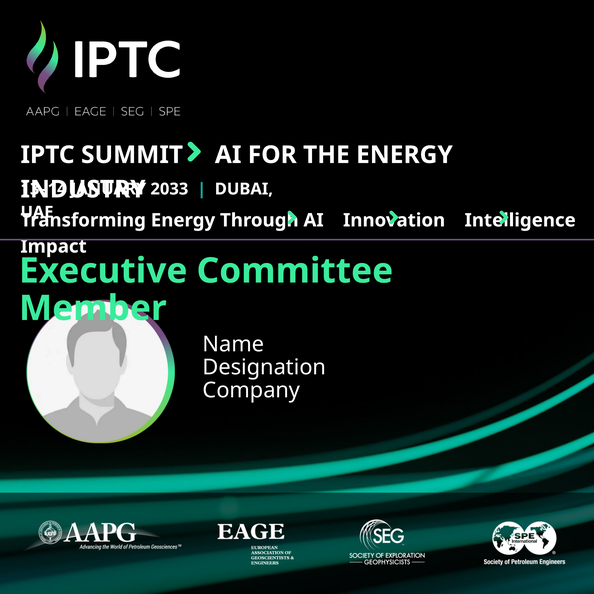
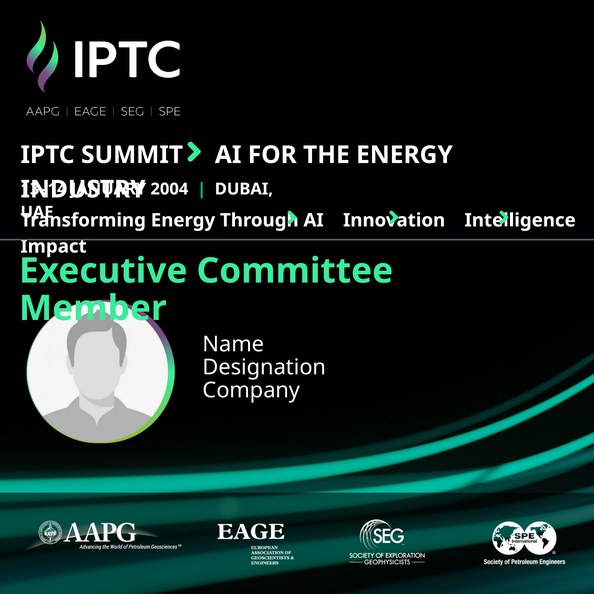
2033: 2033 -> 2004
